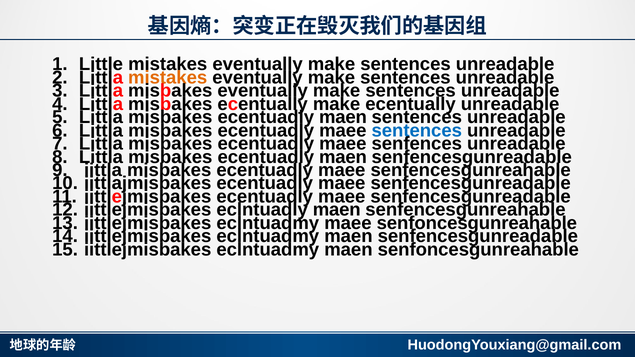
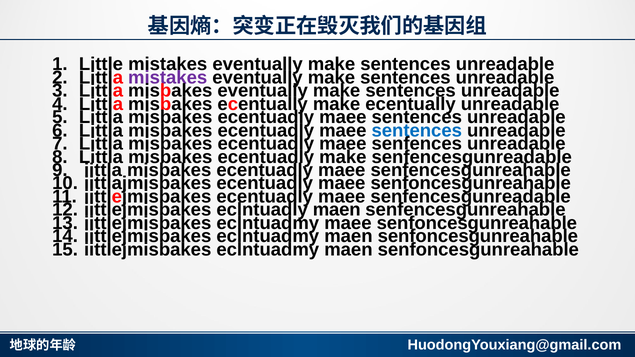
mistakes at (168, 78) colour: orange -> purple
maen at (343, 117): maen -> maee
maen at (343, 157): maen -> make
iittlajmisbakes ecentuadly maee senfencesgunreadable: senfencesgunreadable -> senfoncesgunreahable
senfencesgunreadable at (478, 236): senfencesgunreadable -> senfoncesgunreahable
